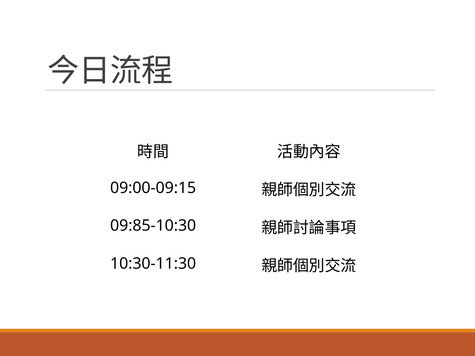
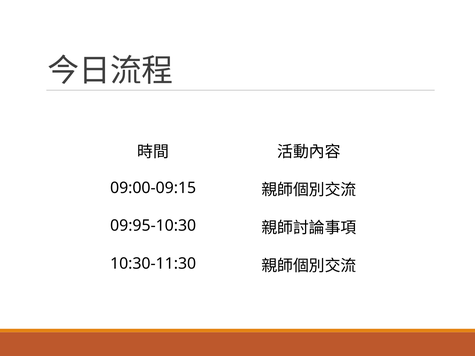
09:85-10:30: 09:85-10:30 -> 09:95-10:30
